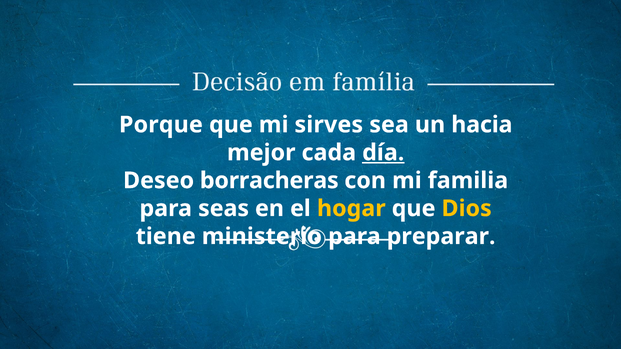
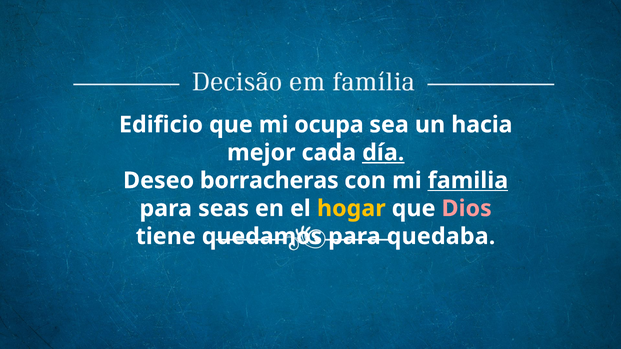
Porque: Porque -> Edificio
sirves: sirves -> ocupa
familia underline: none -> present
Dios colour: yellow -> pink
ministerio: ministerio -> quedamos
preparar: preparar -> quedaba
